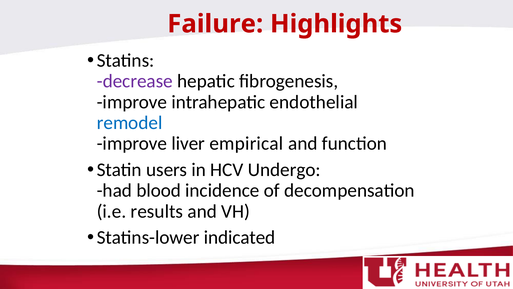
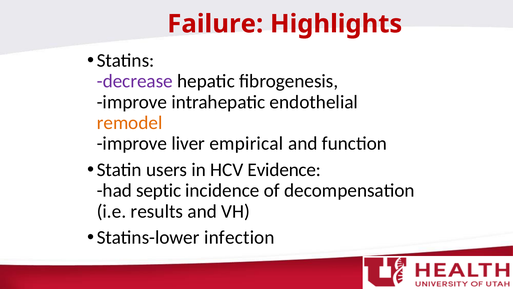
remodel colour: blue -> orange
Undergo: Undergo -> Evidence
blood: blood -> septic
indicated: indicated -> infection
